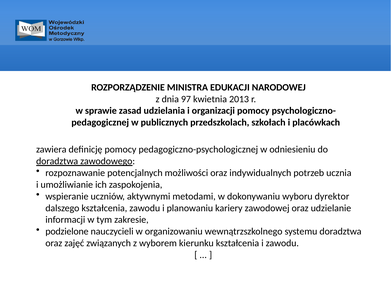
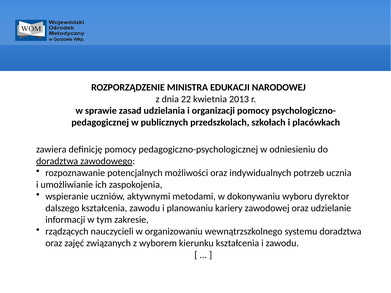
97: 97 -> 22
podzielone: podzielone -> rządzących
